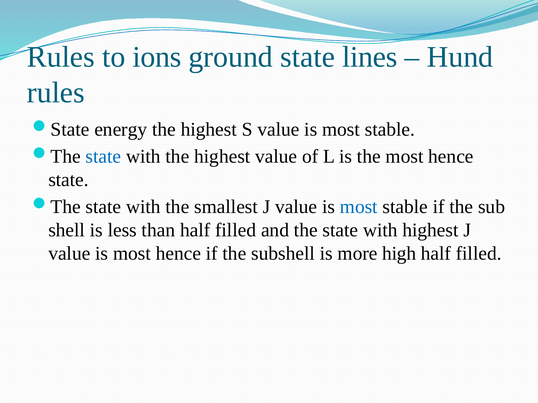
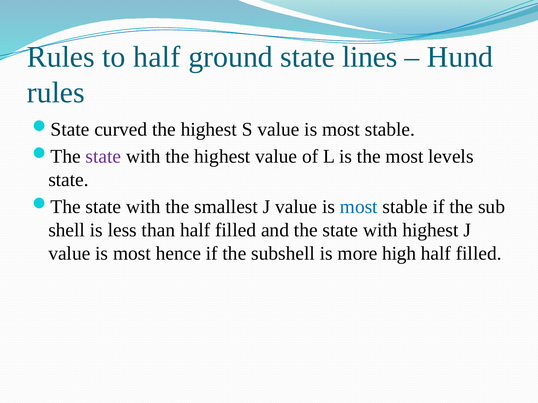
to ions: ions -> half
energy: energy -> curved
state at (103, 157) colour: blue -> purple
the most hence: hence -> levels
